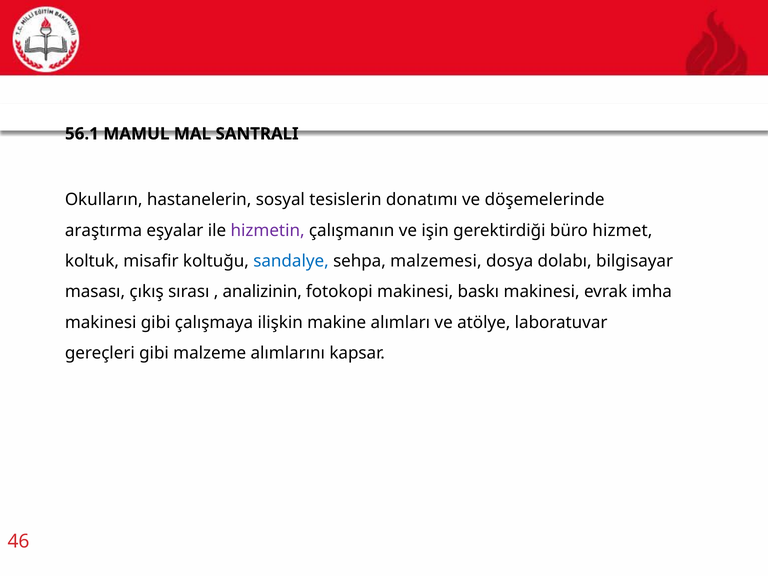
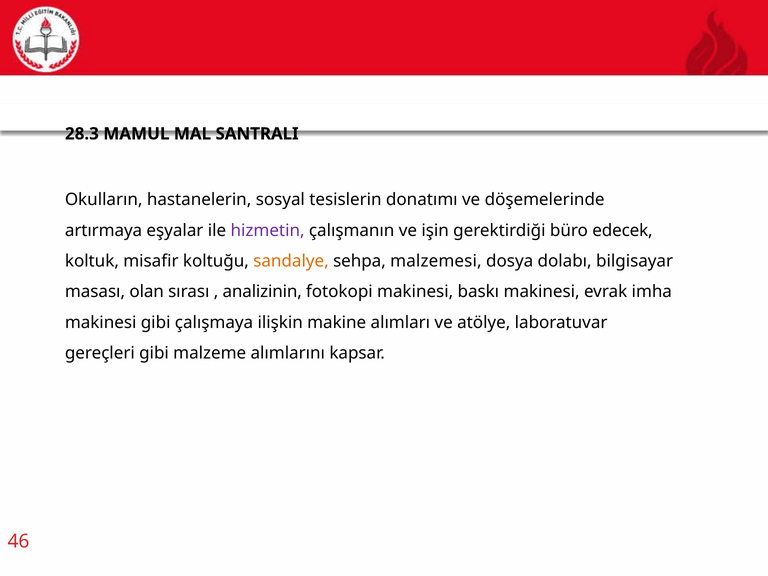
56.1: 56.1 -> 28.3
araştırma: araştırma -> artırmaya
hizmet: hizmet -> edecek
sandalye colour: blue -> orange
çıkış: çıkış -> olan
